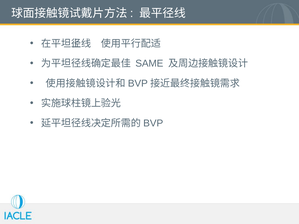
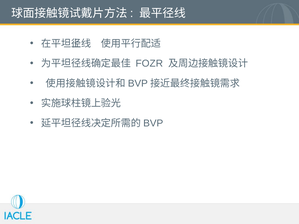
SAME: SAME -> FOZR
